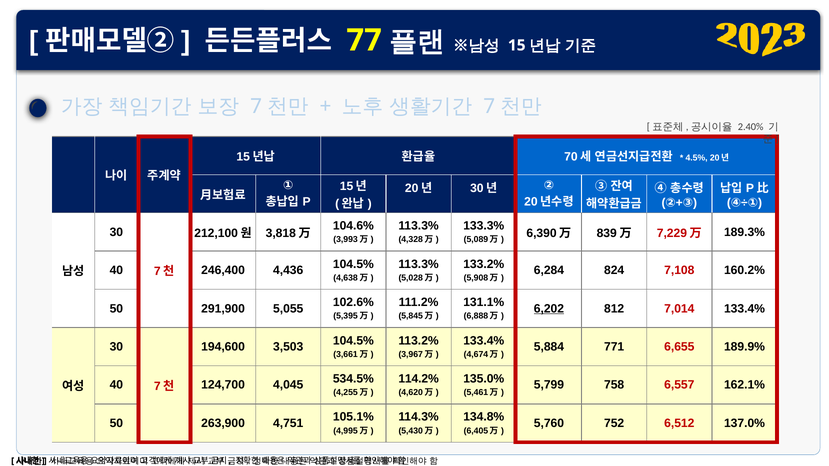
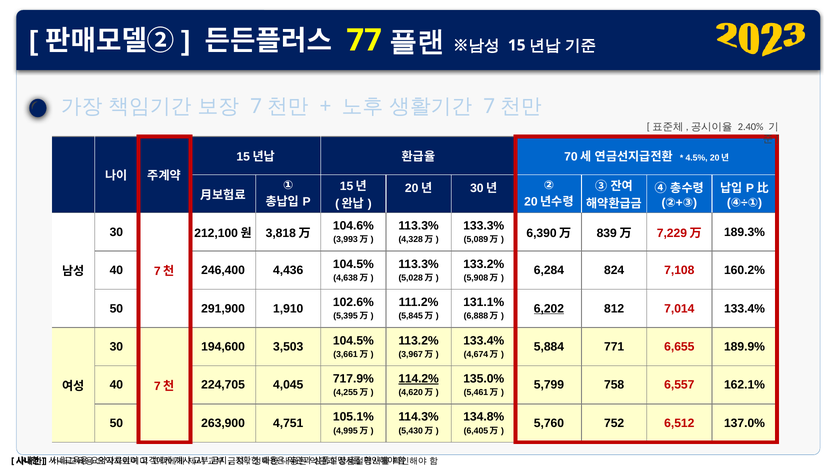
5,055: 5,055 -> 1,910
534.5%: 534.5% -> 717.9%
114.2% underline: none -> present
124,700: 124,700 -> 224,705
